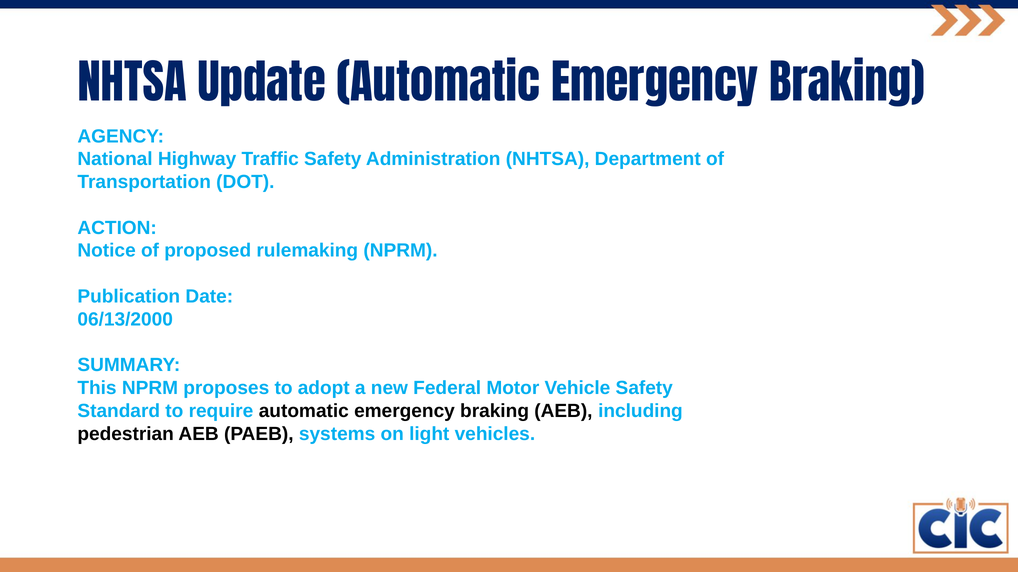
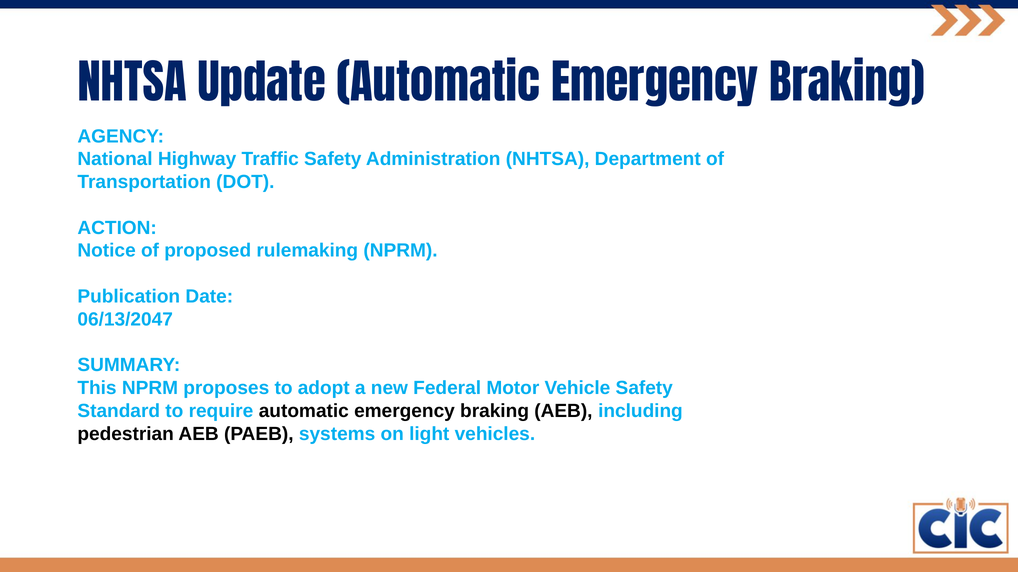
06/13/2000: 06/13/2000 -> 06/13/2047
